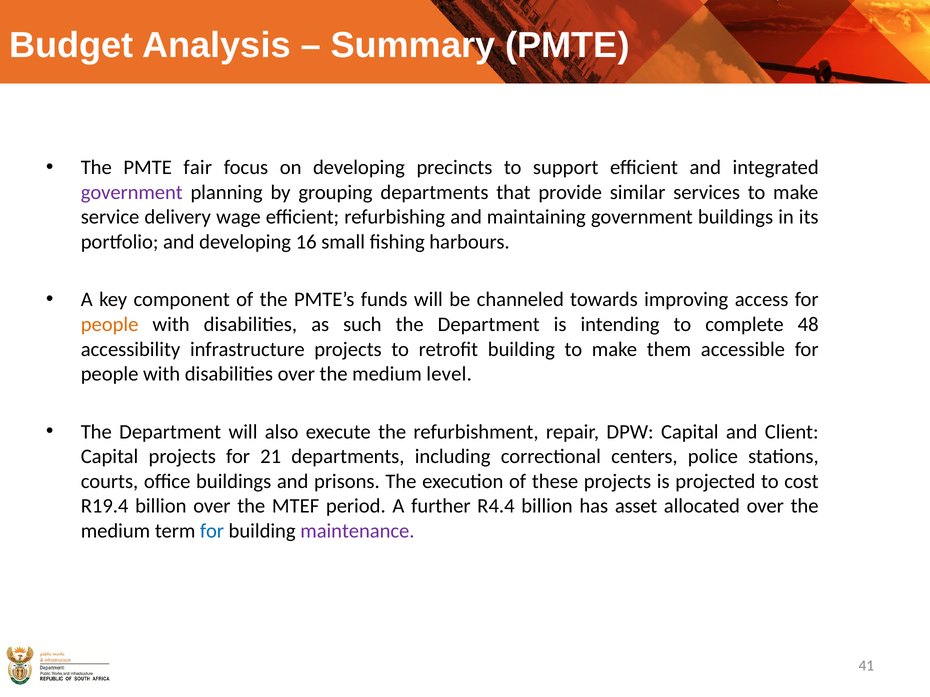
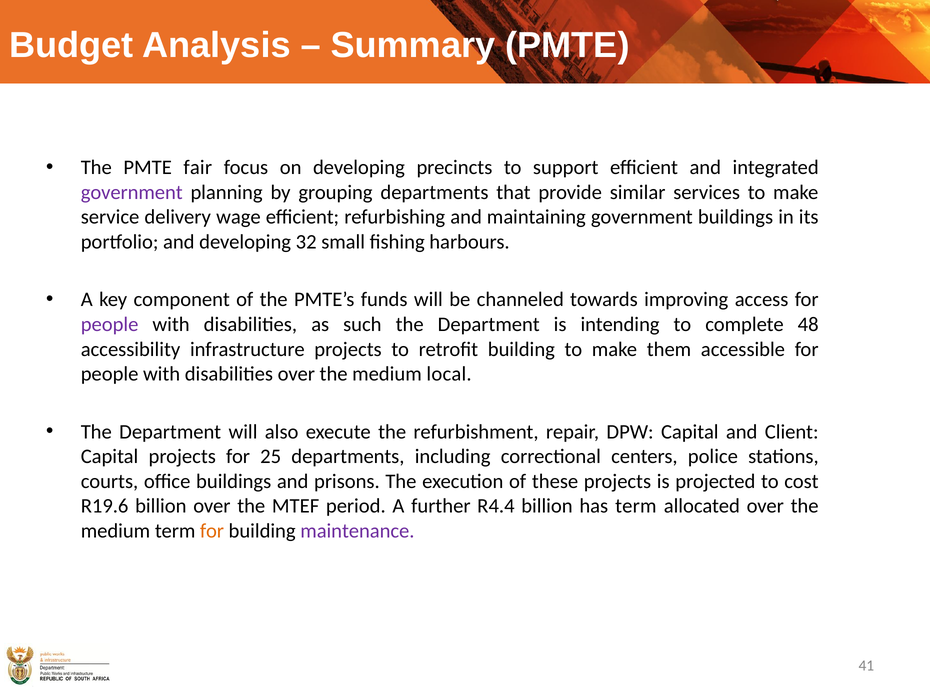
16: 16 -> 32
people at (110, 325) colour: orange -> purple
level: level -> local
21: 21 -> 25
R19.4: R19.4 -> R19.6
has asset: asset -> term
for at (212, 531) colour: blue -> orange
